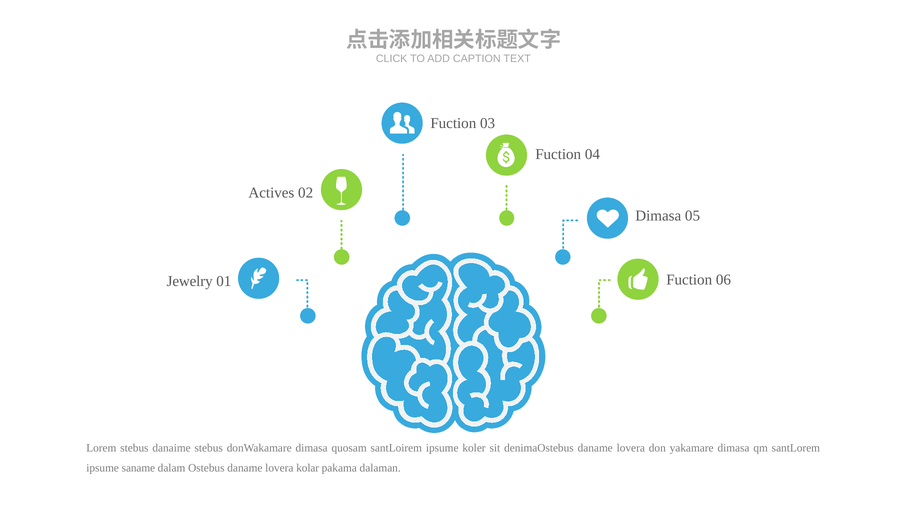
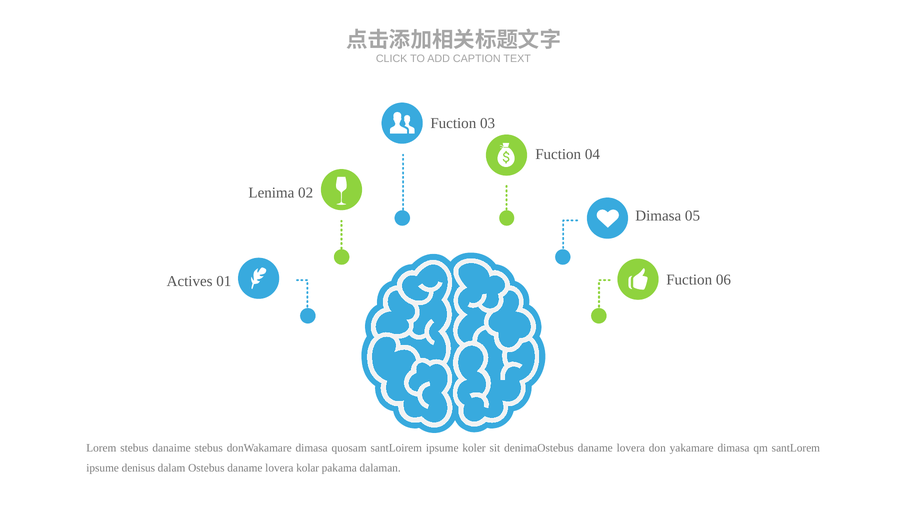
Actives: Actives -> Lenima
Jewelry: Jewelry -> Actives
saname: saname -> denisus
